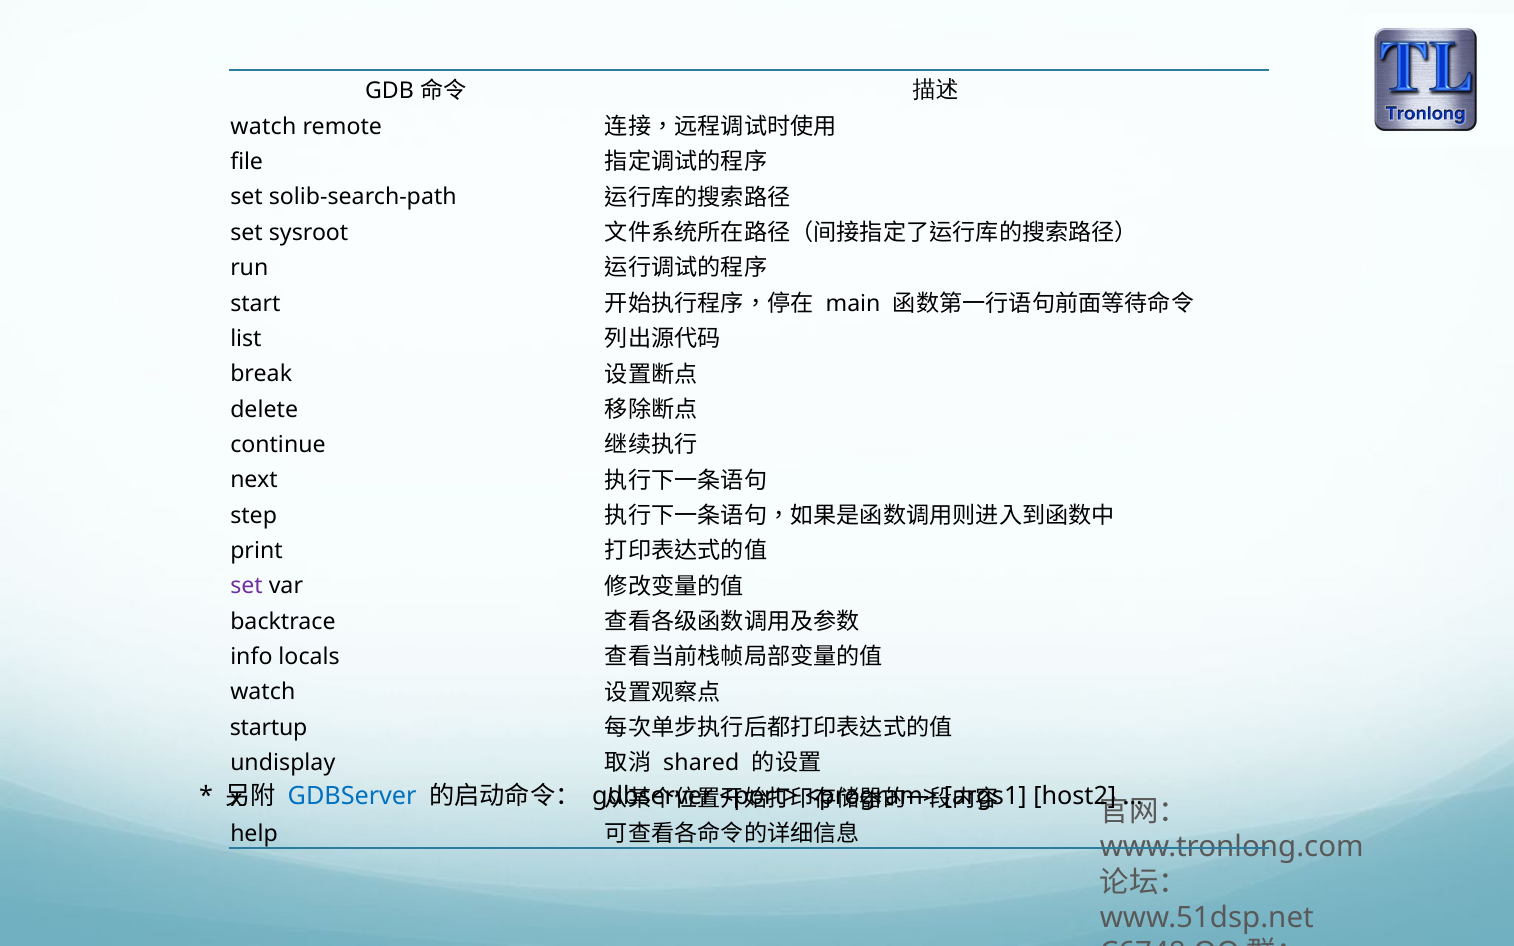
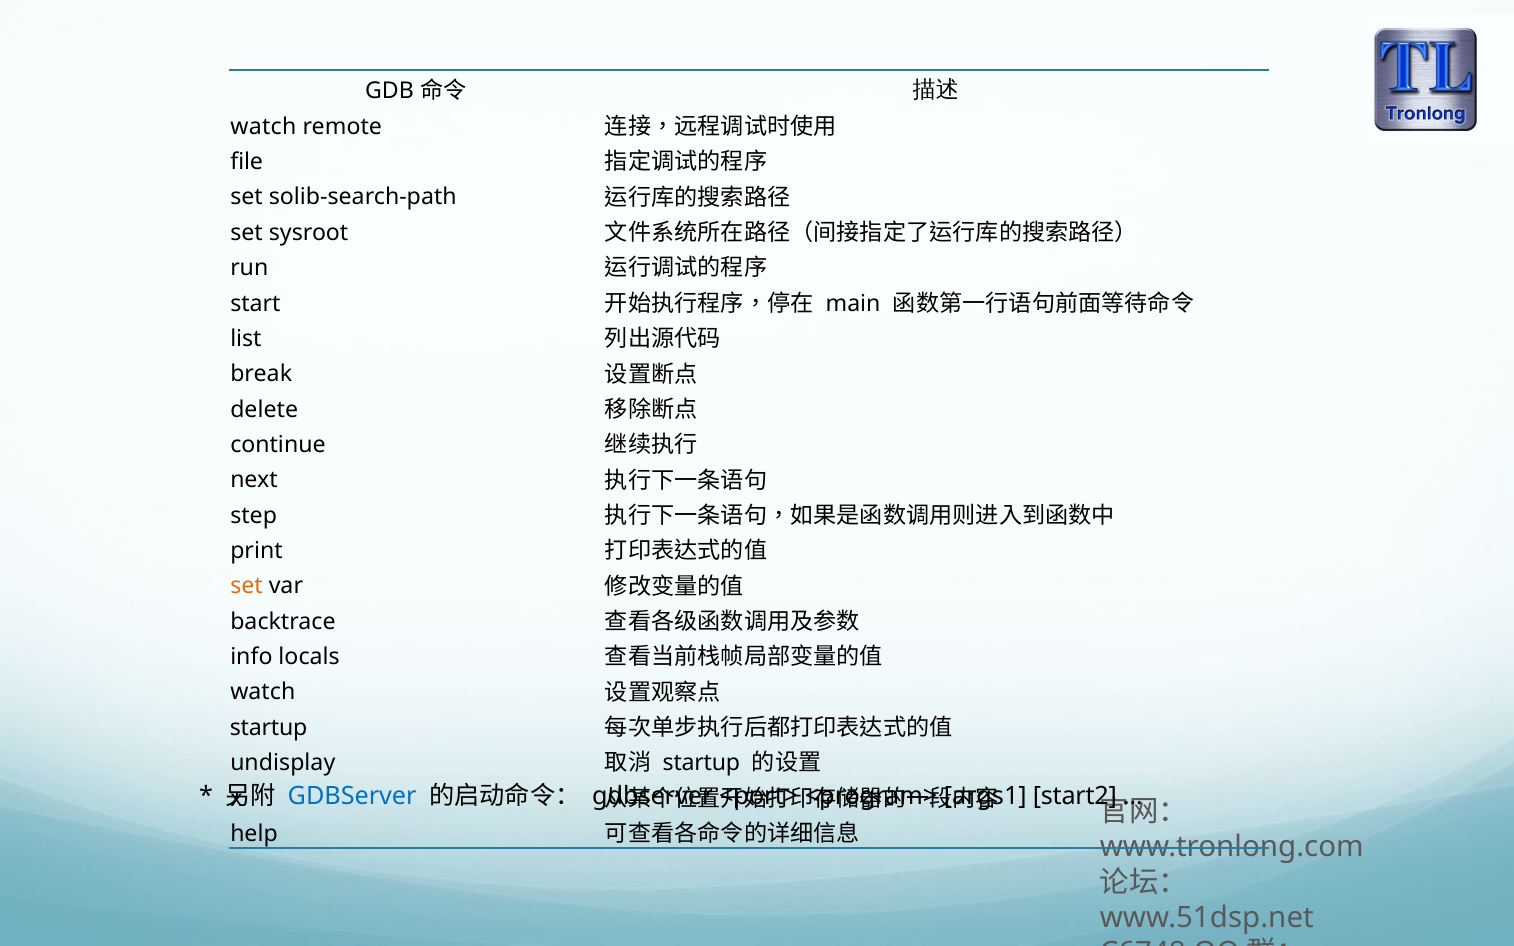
set at (247, 586) colour: purple -> orange
shared at (701, 763): shared -> startup
host2: host2 -> start2
